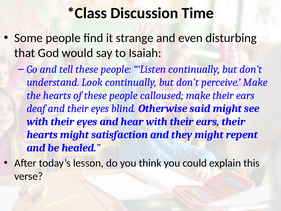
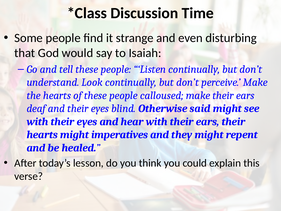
satisfaction: satisfaction -> imperatives
